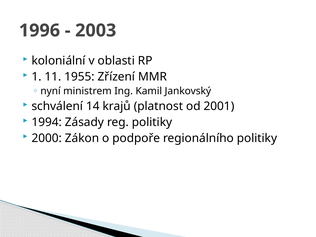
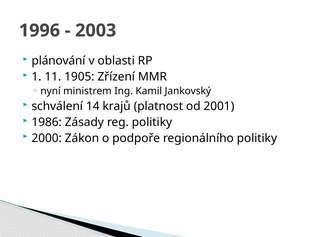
koloniální: koloniální -> plánování
1955: 1955 -> 1905
1994: 1994 -> 1986
